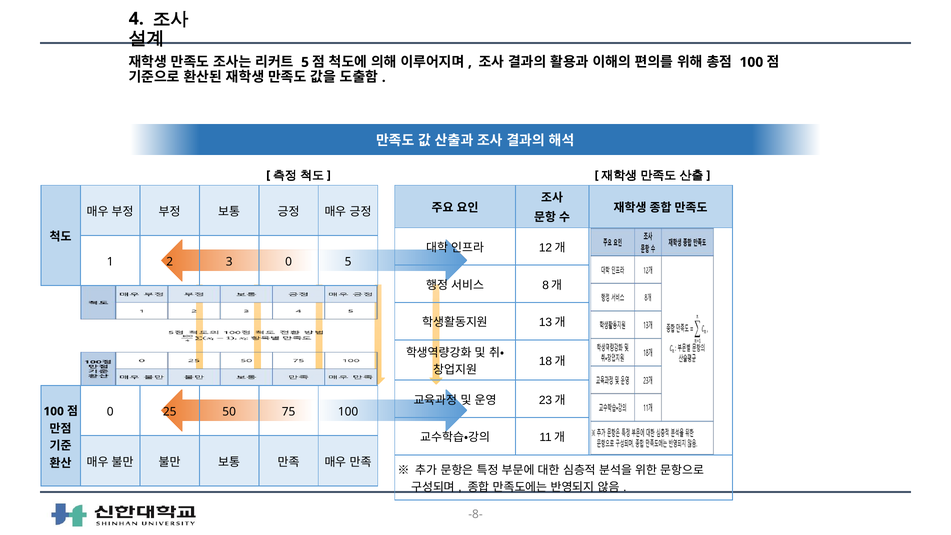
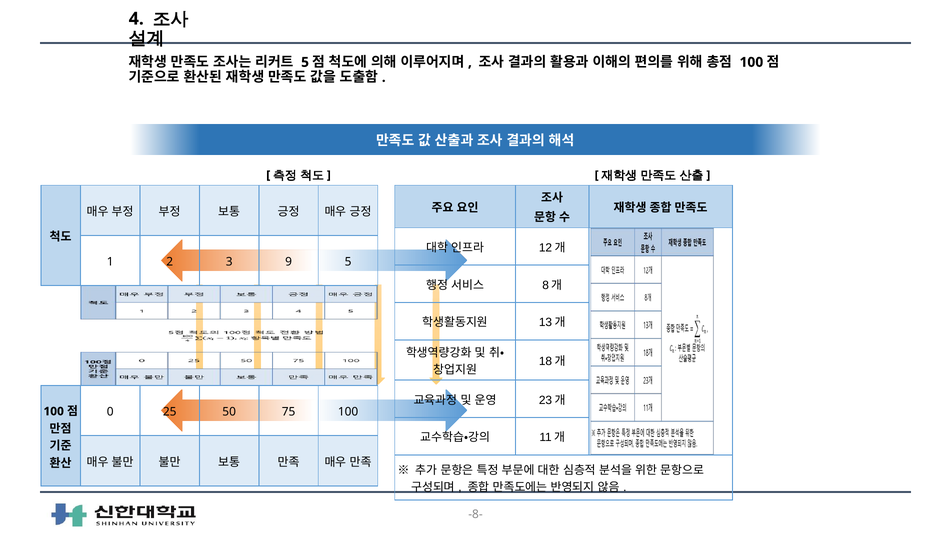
0 at (289, 262): 0 -> 9
